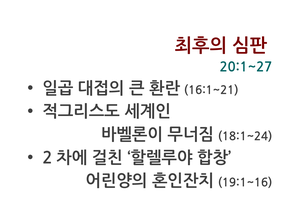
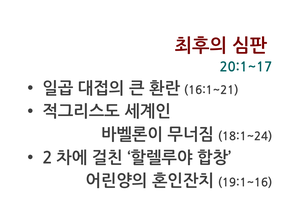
20:1~27: 20:1~27 -> 20:1~17
